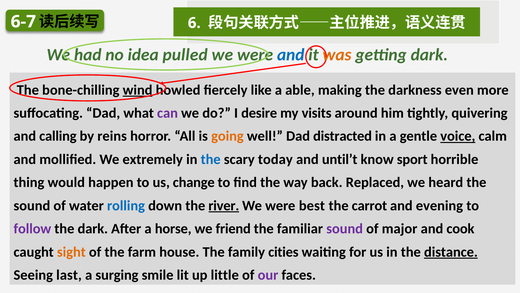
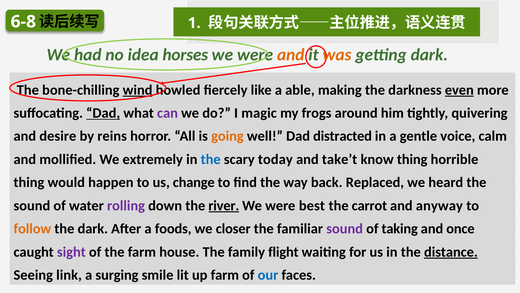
6-7: 6-7 -> 6-8
6: 6 -> 1
pulled: pulled -> horses
and at (291, 55) colour: blue -> orange
even underline: none -> present
Dad at (103, 113) underline: none -> present
desire: desire -> magic
visits: visits -> frogs
calling: calling -> desire
voice underline: present -> none
until’t: until’t -> take’t
know sport: sport -> thing
rolling colour: blue -> purple
evening: evening -> anyway
follow colour: purple -> orange
horse: horse -> foods
friend: friend -> closer
major: major -> taking
cook: cook -> once
sight colour: orange -> purple
cities: cities -> flight
last: last -> link
up little: little -> farm
our colour: purple -> blue
